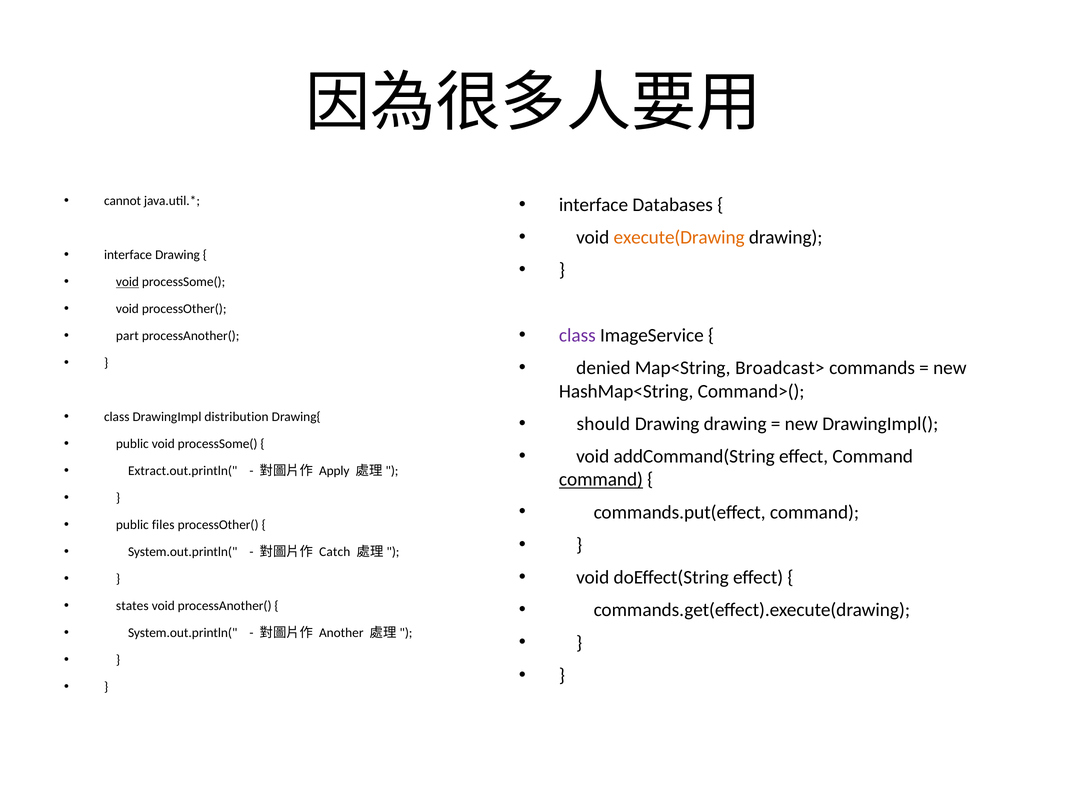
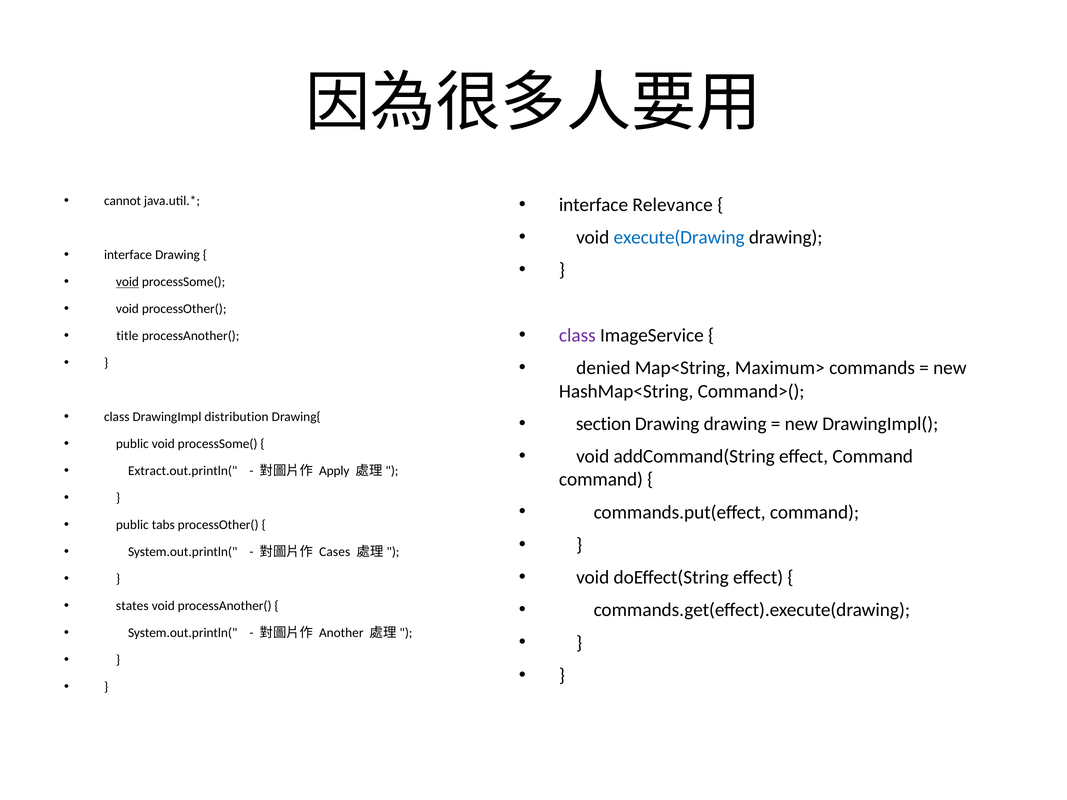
Databases: Databases -> Relevance
execute(Drawing colour: orange -> blue
part: part -> title
Broadcast>: Broadcast> -> Maximum>
should: should -> section
command at (601, 480) underline: present -> none
files: files -> tabs
Catch: Catch -> Cases
